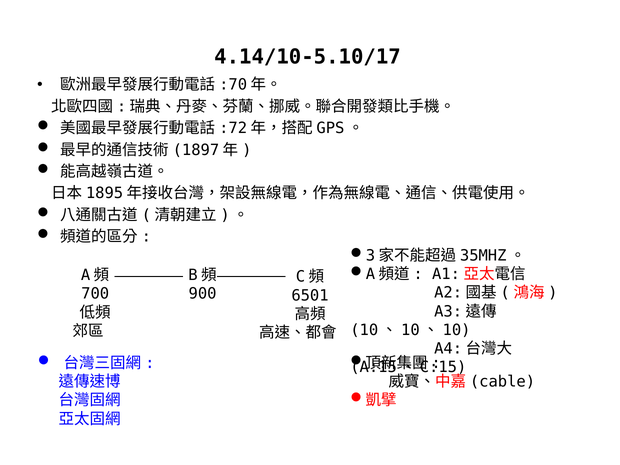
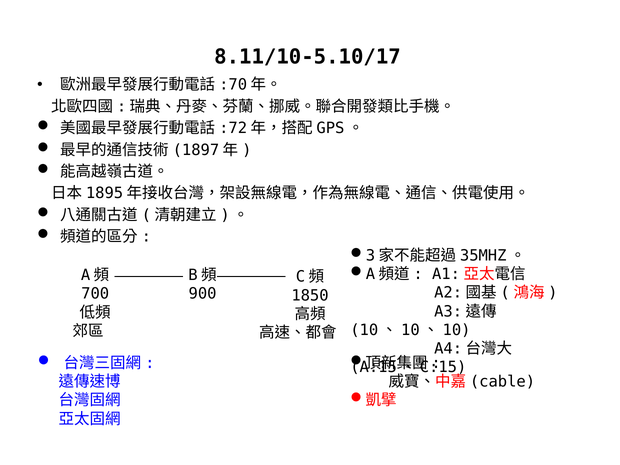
4.14/10-5.10/17: 4.14/10-5.10/17 -> 8.11/10-5.10/17
6501: 6501 -> 1850
